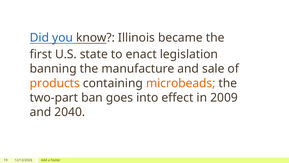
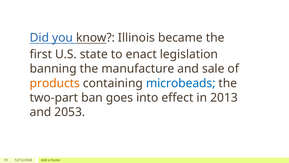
microbeads colour: orange -> blue
2009: 2009 -> 2013
2040: 2040 -> 2053
